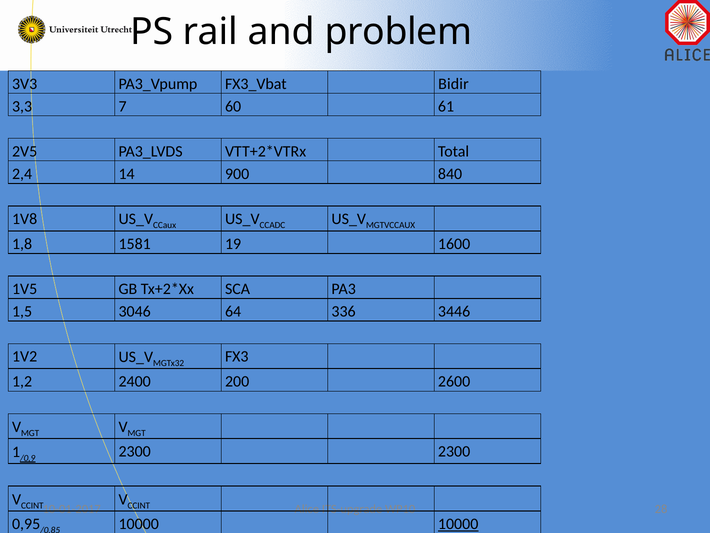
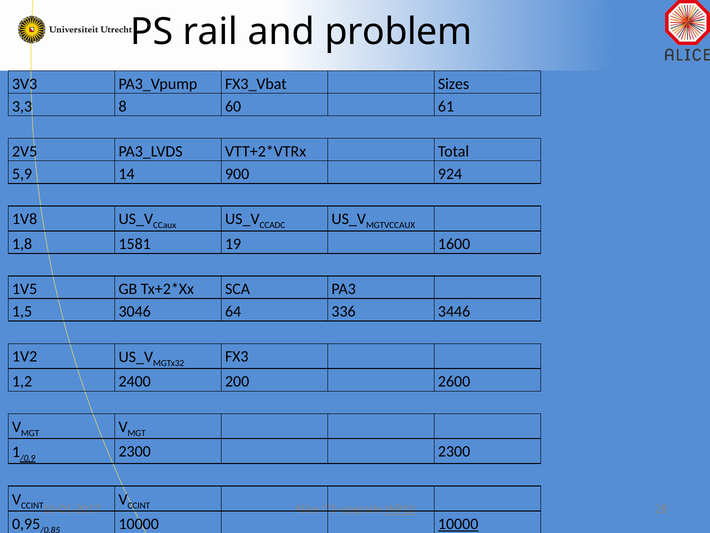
Bidir: Bidir -> Sizes
7: 7 -> 8
2,4: 2,4 -> 5,9
840: 840 -> 924
WP10 underline: none -> present
